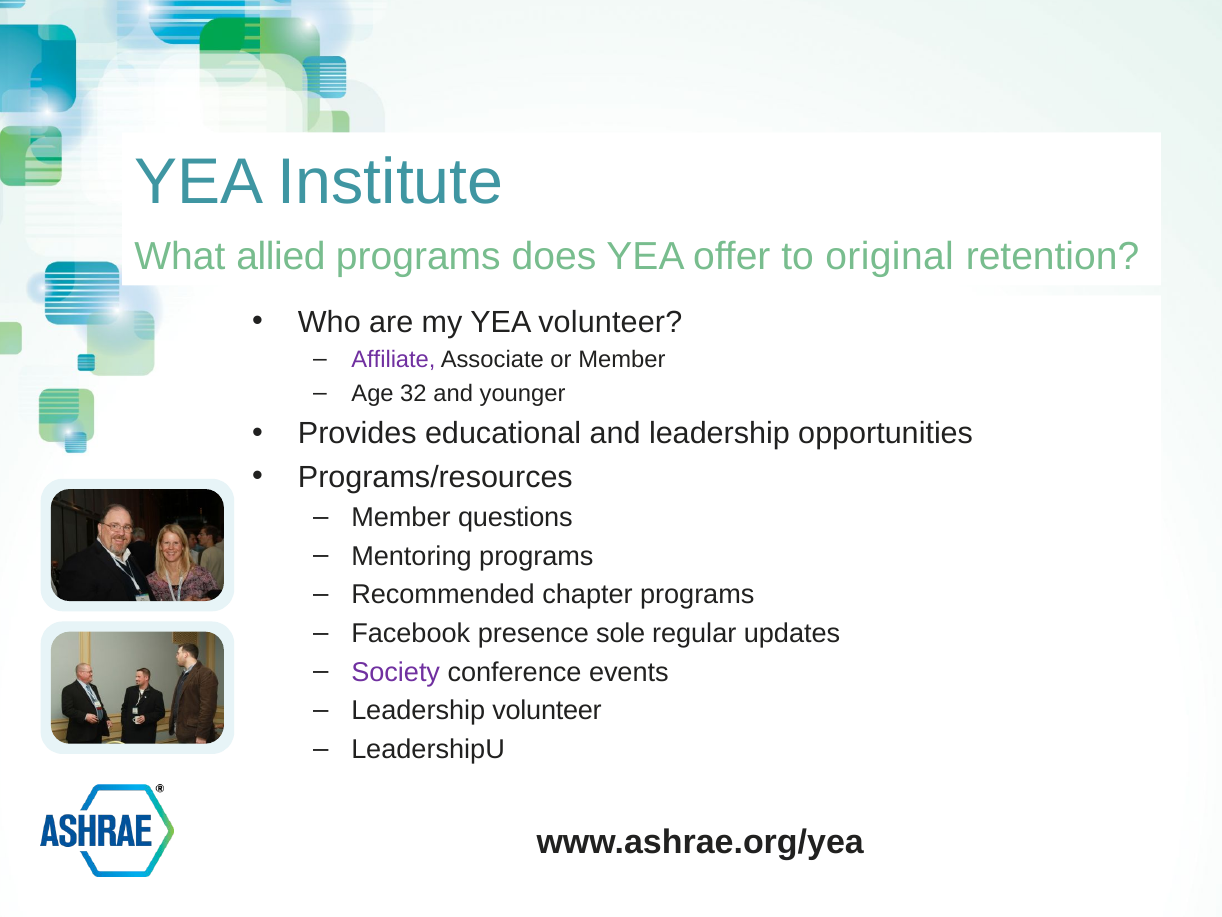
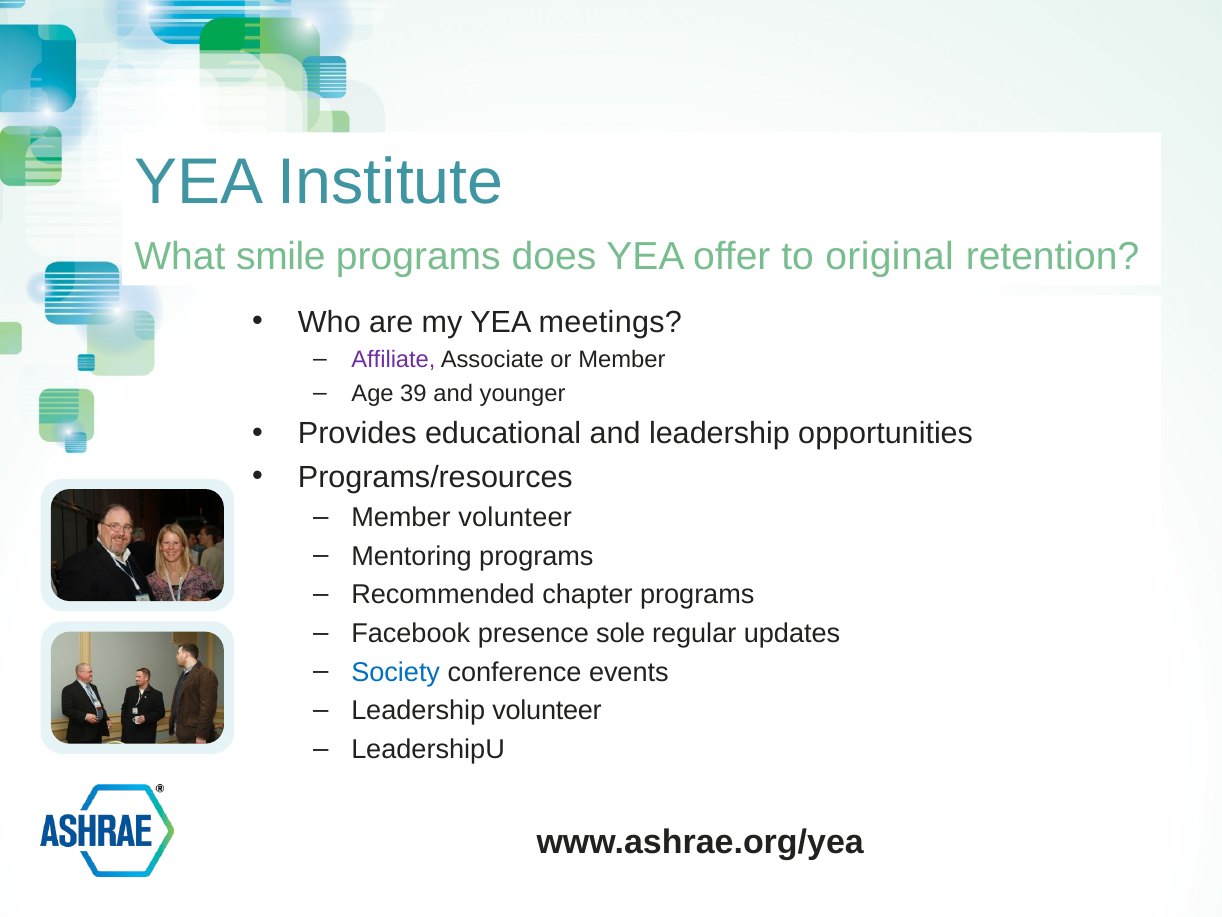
allied: allied -> smile
YEA volunteer: volunteer -> meetings
32: 32 -> 39
Member questions: questions -> volunteer
Society colour: purple -> blue
